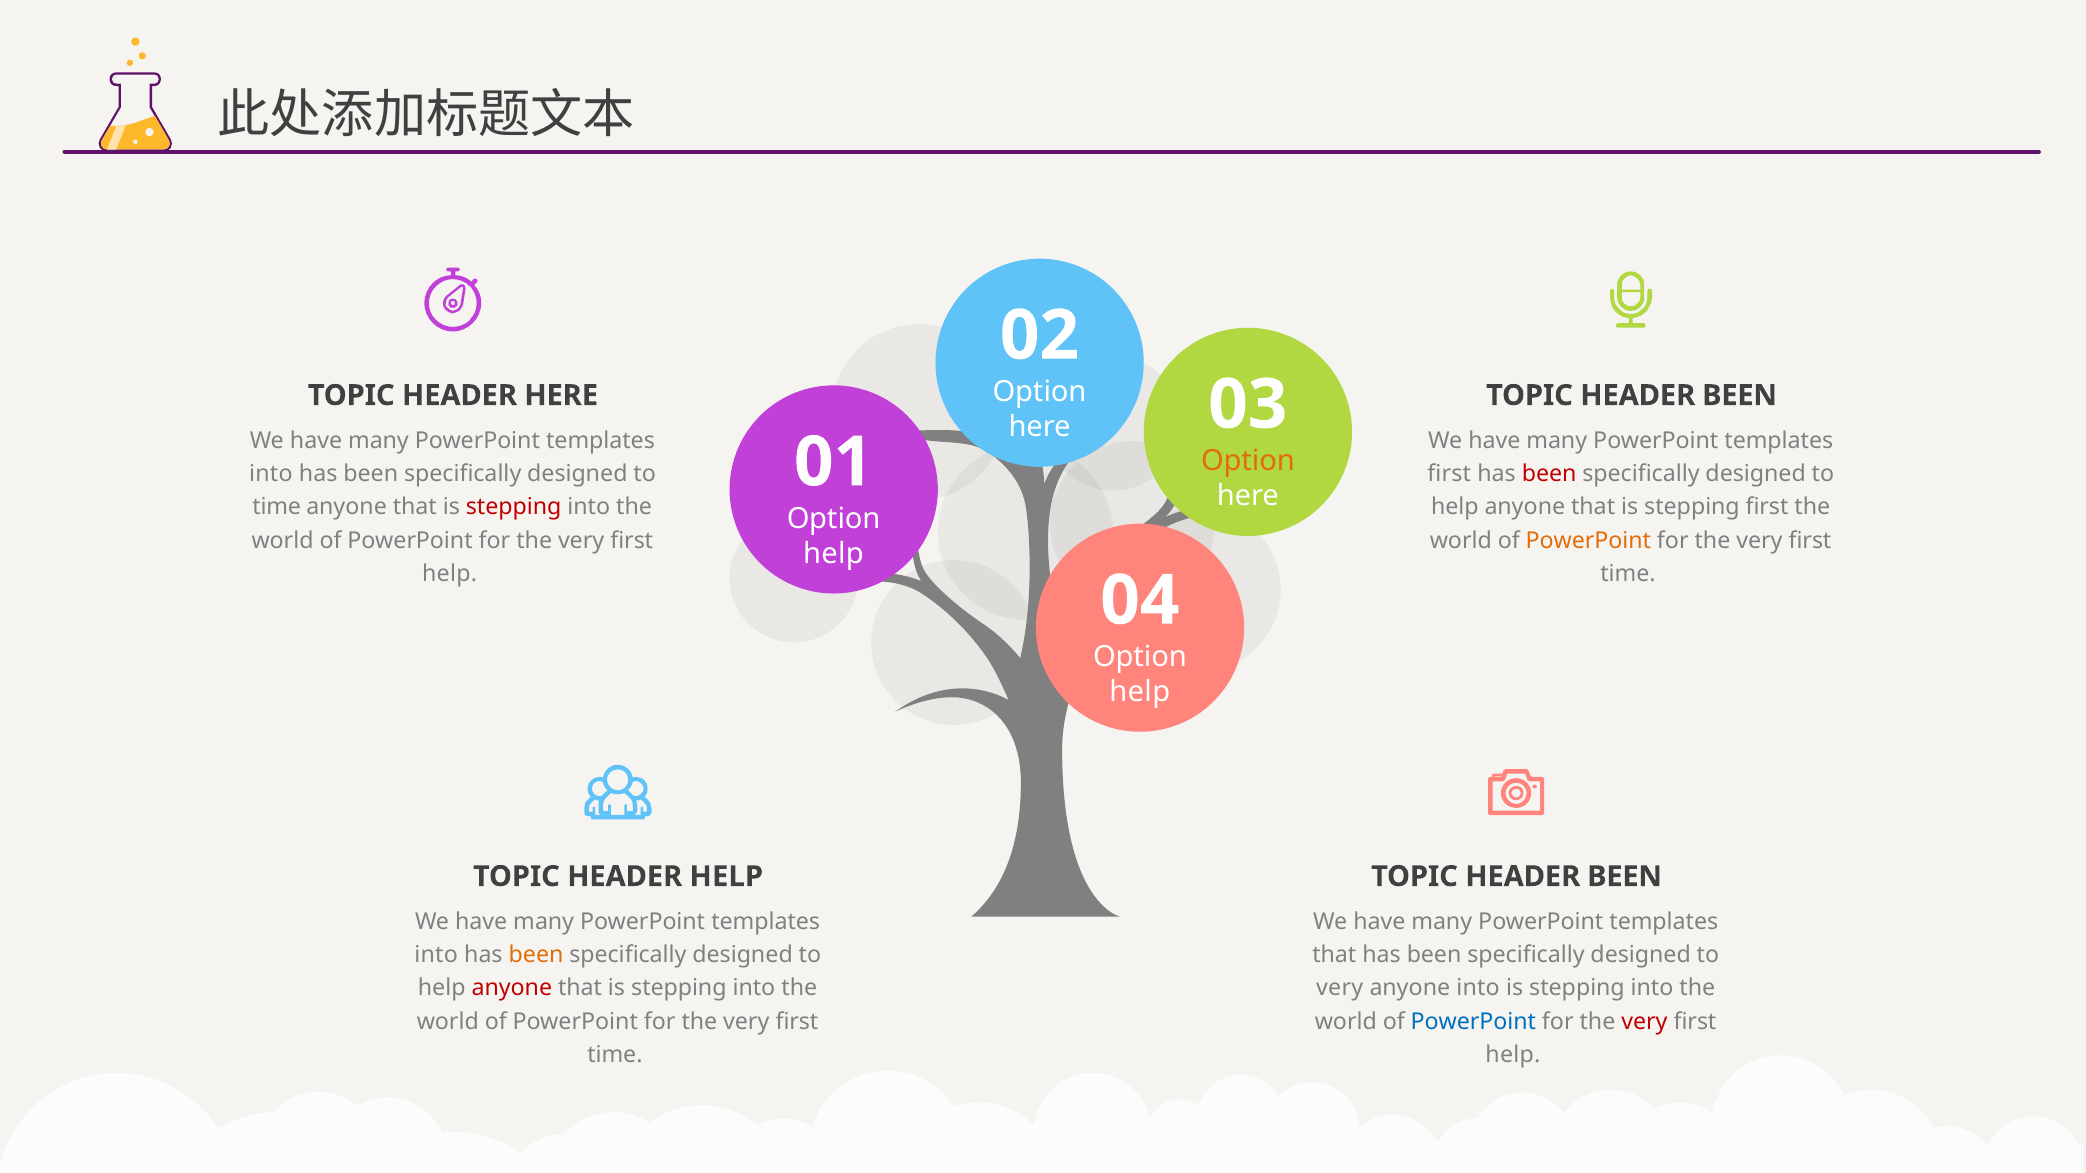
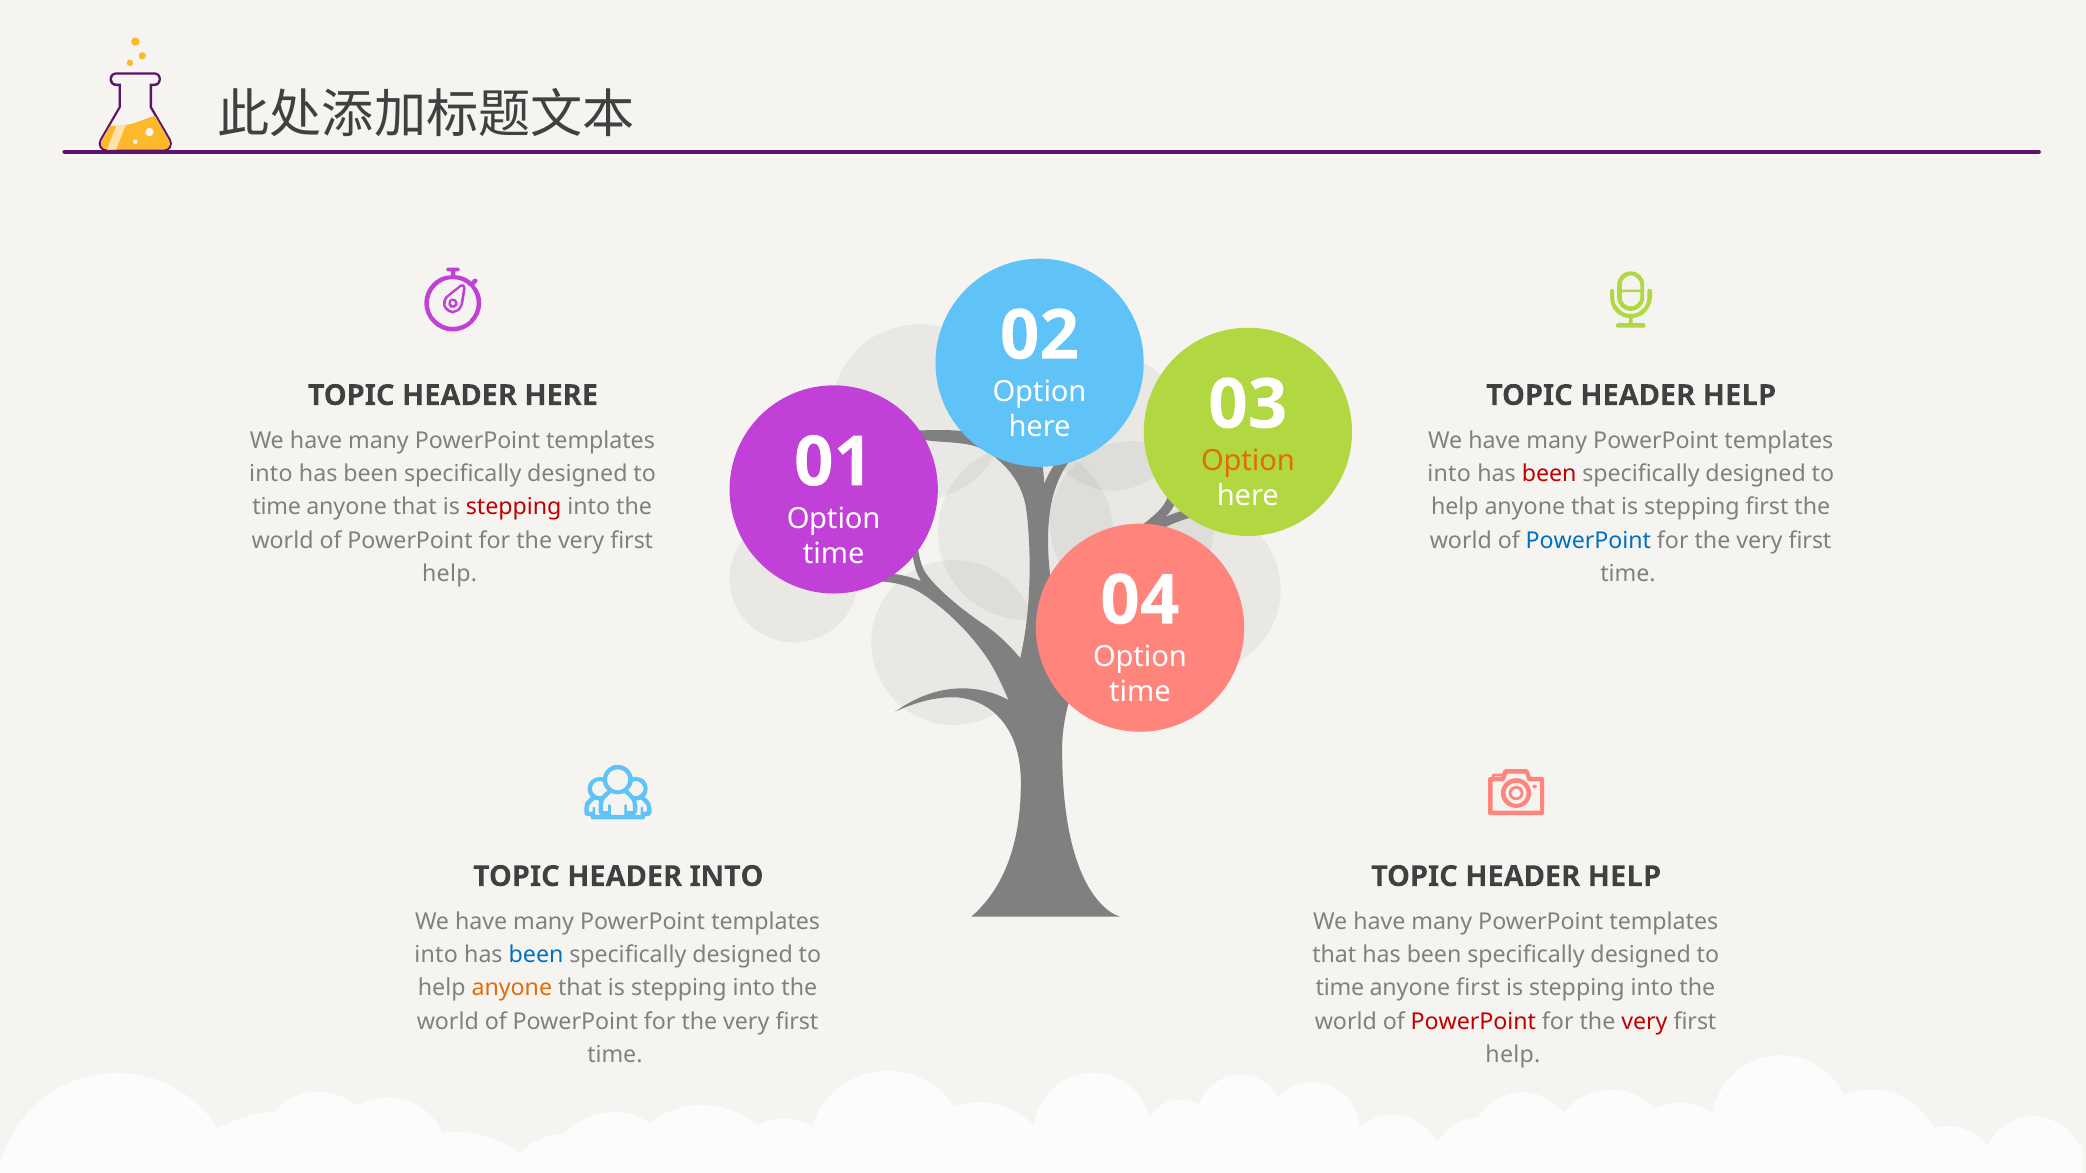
BEEN at (1740, 396): BEEN -> HELP
first at (1449, 474): first -> into
PowerPoint at (1588, 541) colour: orange -> blue
help at (834, 554): help -> time
help at (1140, 692): help -> time
HEADER HELP: HELP -> INTO
BEEN at (1625, 877): BEEN -> HELP
been at (536, 955) colour: orange -> blue
anyone at (512, 988) colour: red -> orange
very at (1340, 988): very -> time
anyone into: into -> first
PowerPoint at (1473, 1022) colour: blue -> red
